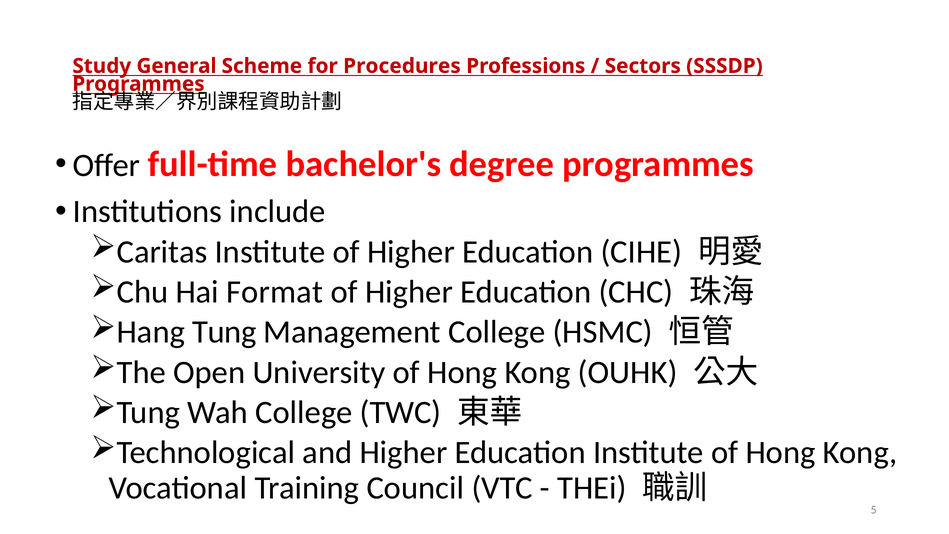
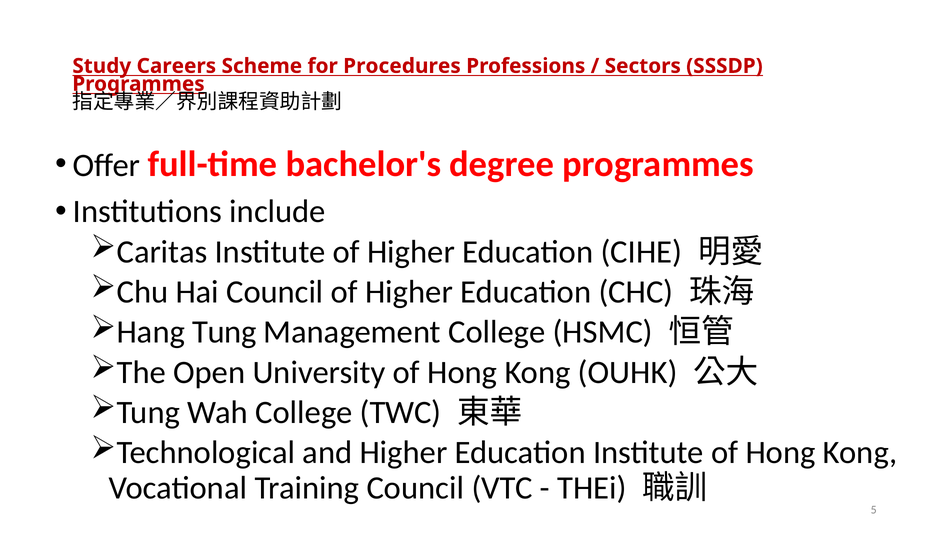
General: General -> Careers
Hai Format: Format -> Council
